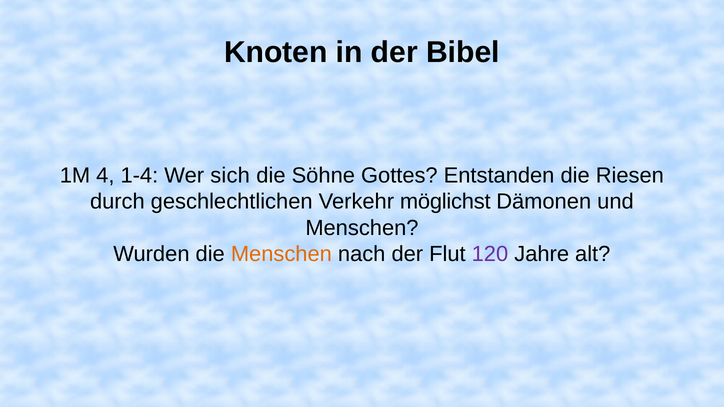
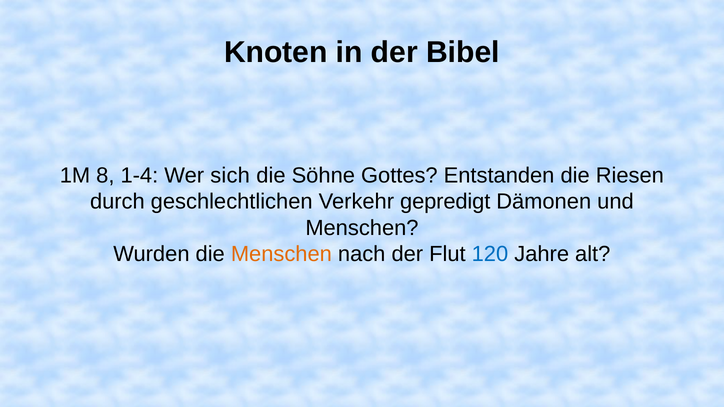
4: 4 -> 8
möglichst: möglichst -> gepredigt
120 colour: purple -> blue
